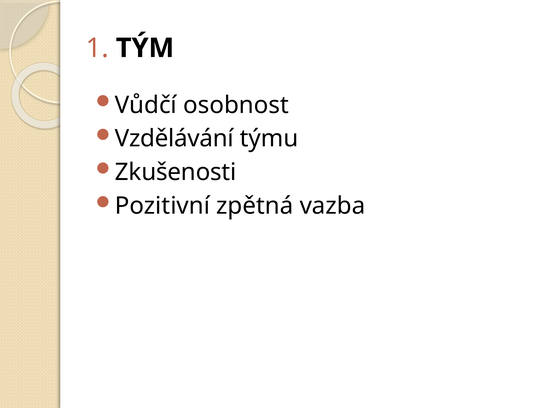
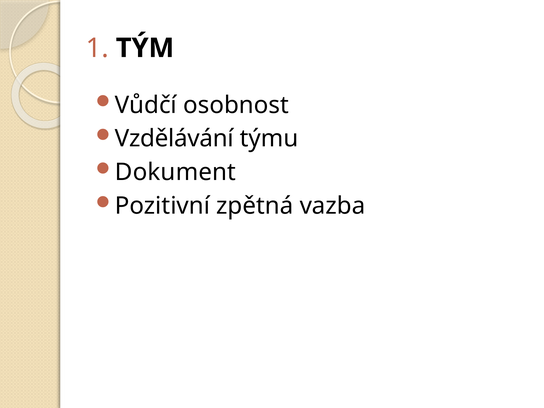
Zkušenosti: Zkušenosti -> Dokument
